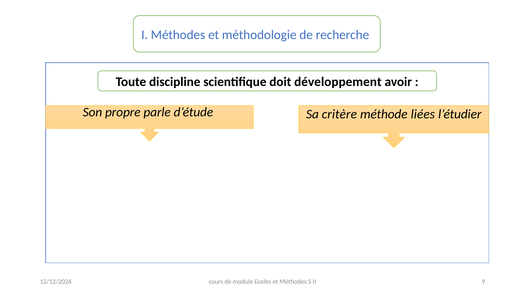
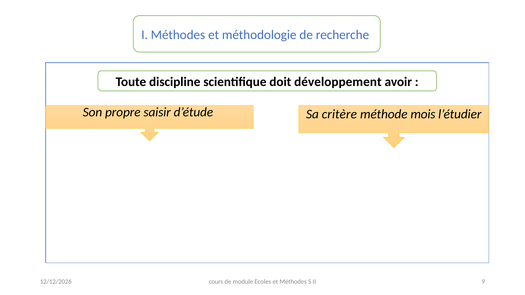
parle: parle -> saisir
liées: liées -> mois
